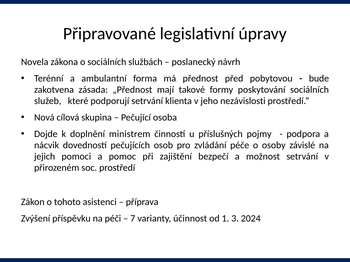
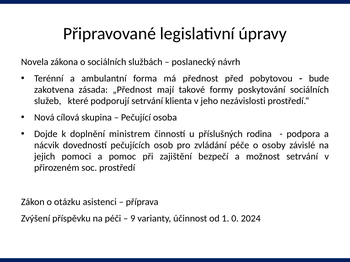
pojmy: pojmy -> rodina
tohoto: tohoto -> otázku
7: 7 -> 9
3: 3 -> 0
